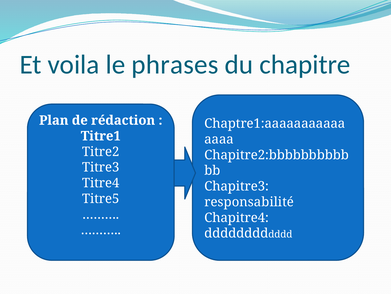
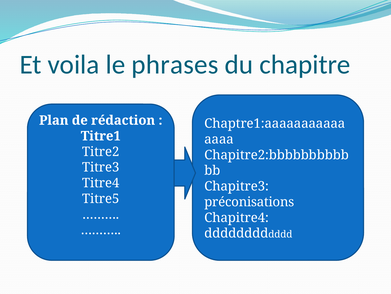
responsabilité: responsabilité -> préconisations
